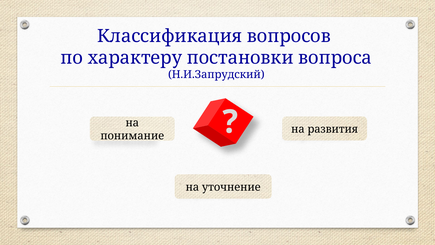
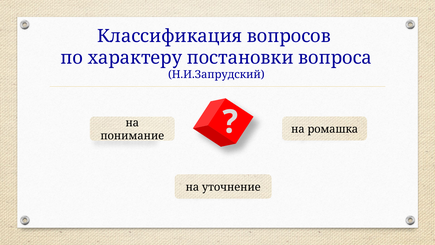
развития: развития -> ромашка
